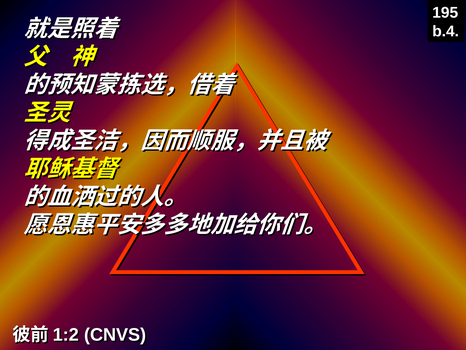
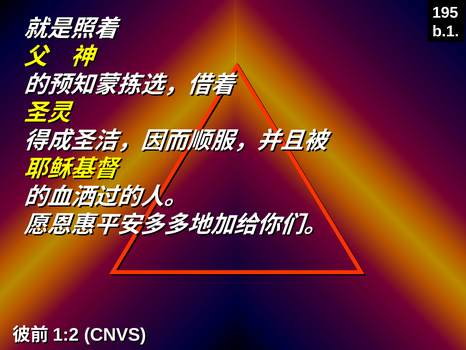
b.4: b.4 -> b.1
